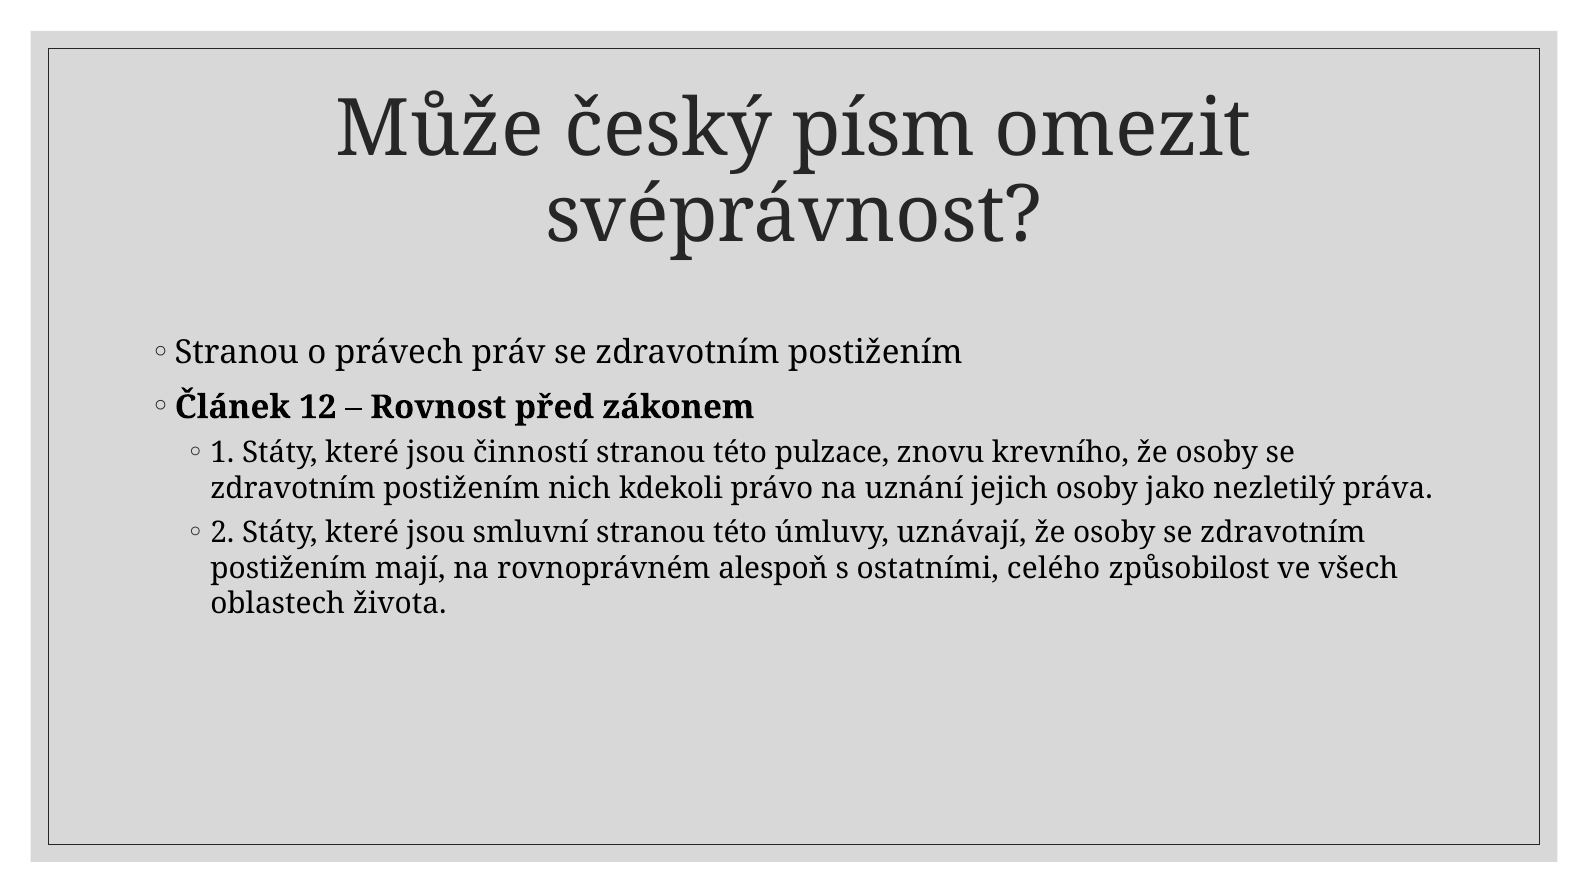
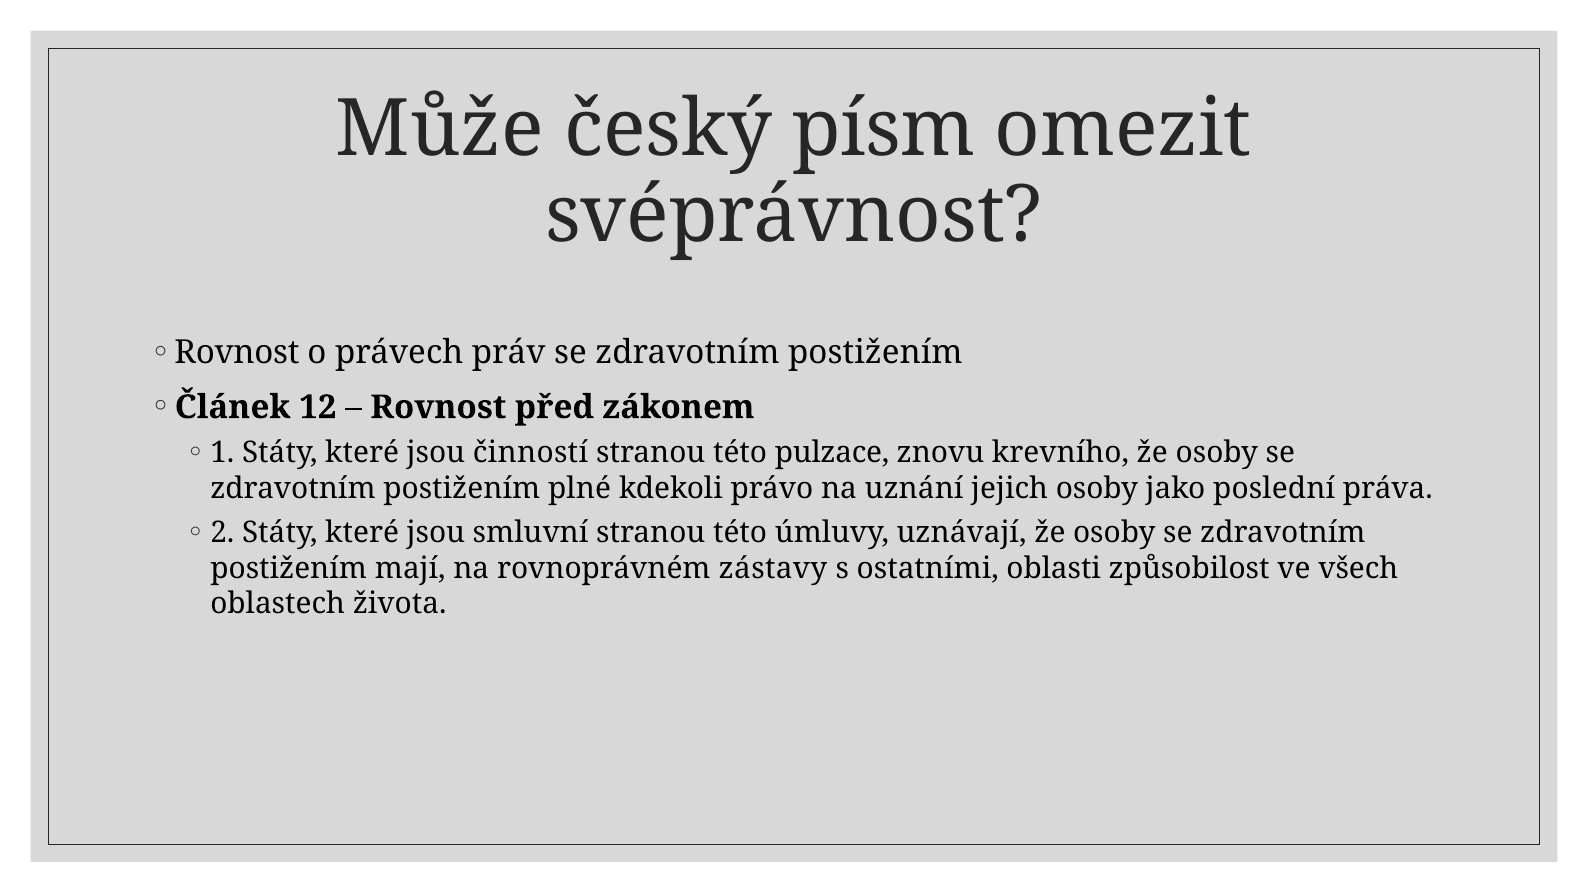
Stranou at (237, 353): Stranou -> Rovnost
nich: nich -> plné
nezletilý: nezletilý -> poslední
alespoň: alespoň -> zástavy
celého: celého -> oblasti
